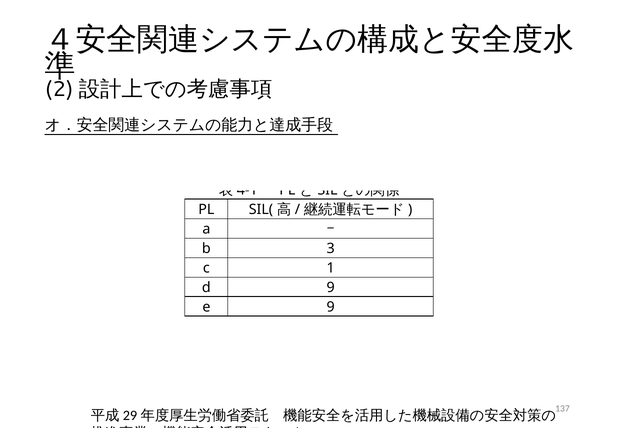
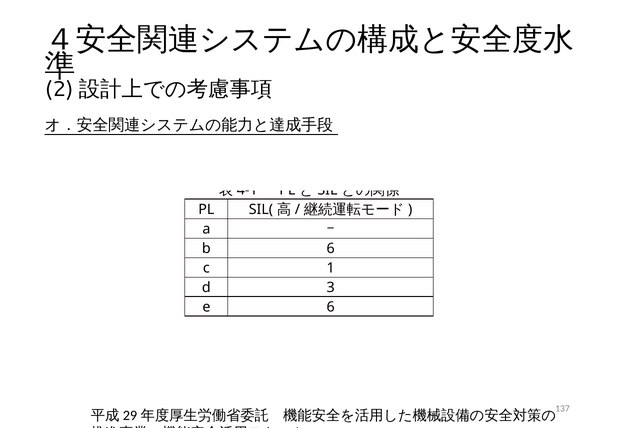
b 3: 3 -> 6
d 9: 9 -> 3
e 9: 9 -> 6
